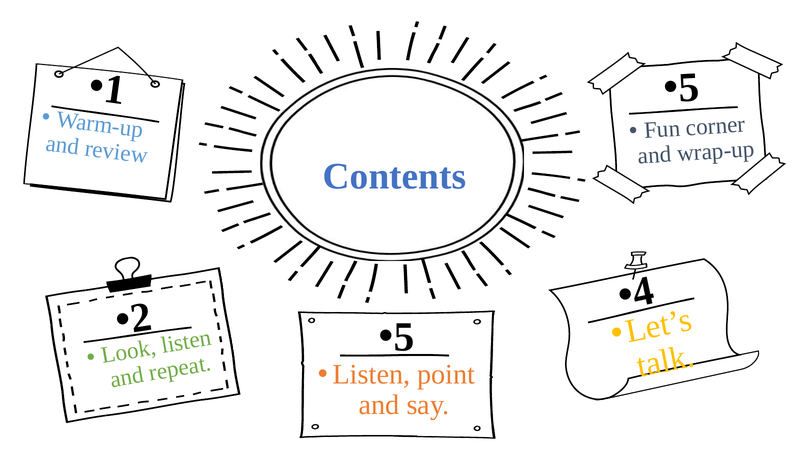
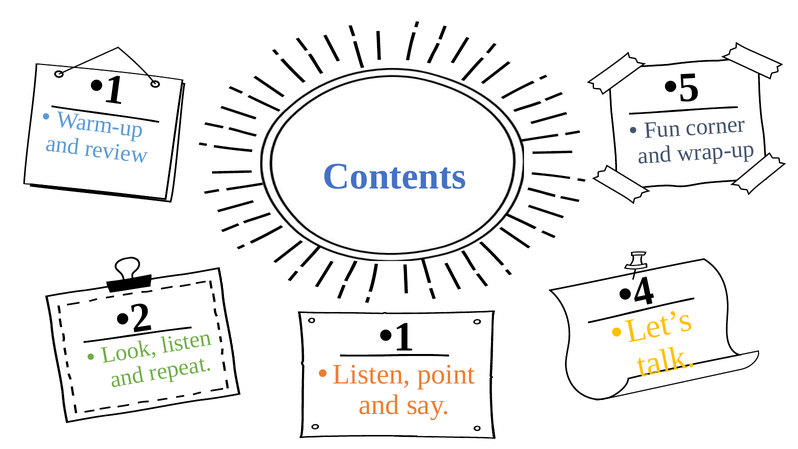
5 at (404, 337): 5 -> 1
